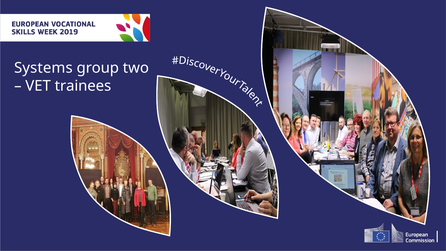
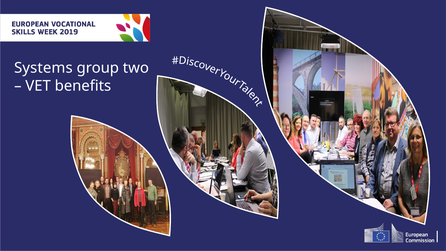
trainees: trainees -> benefits
